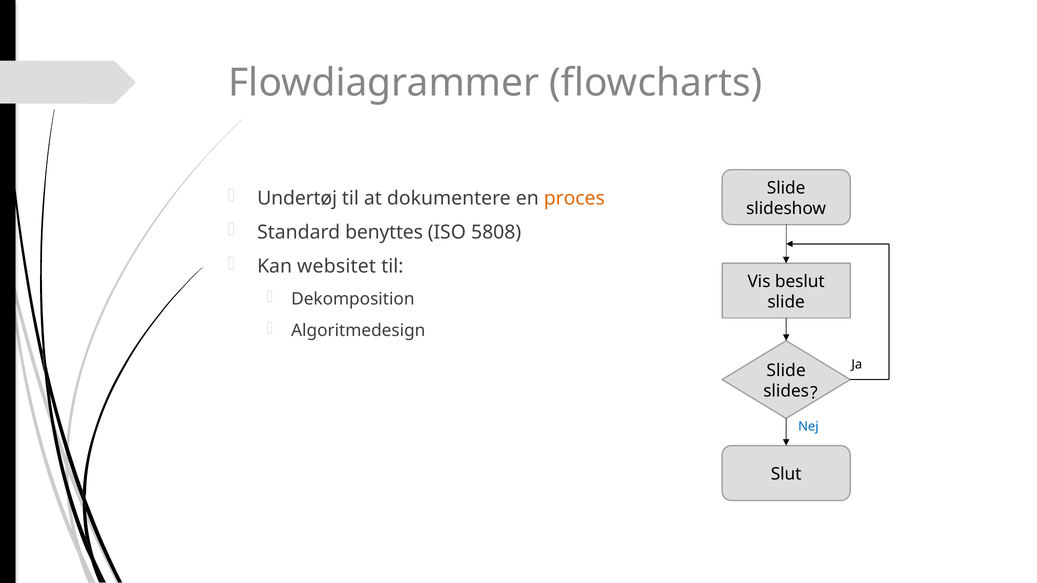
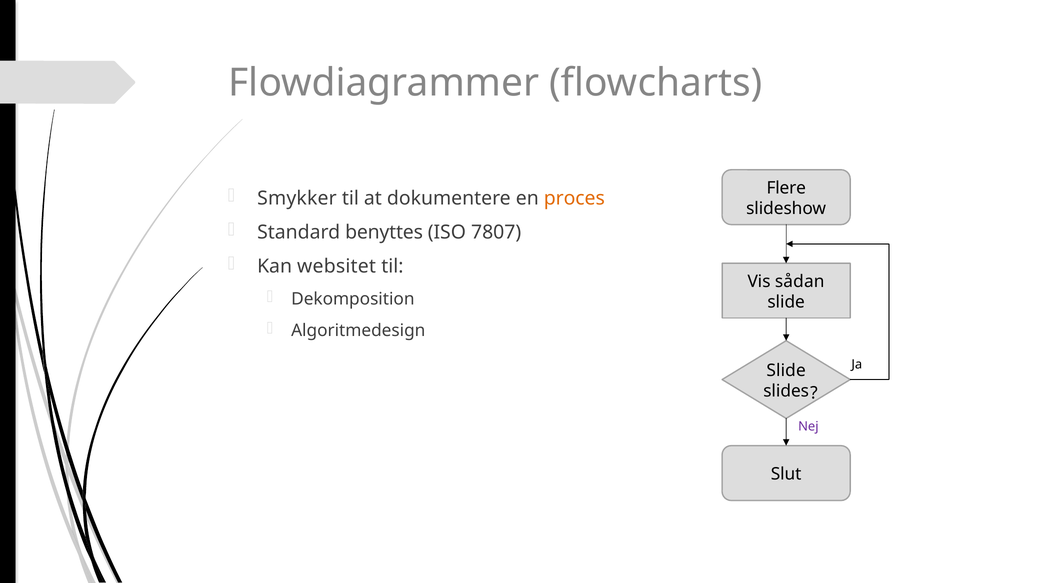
Slide at (786, 188): Slide -> Flere
Undertøj: Undertøj -> Smykker
5808: 5808 -> 7807
beslut: beslut -> sådan
Nej colour: blue -> purple
